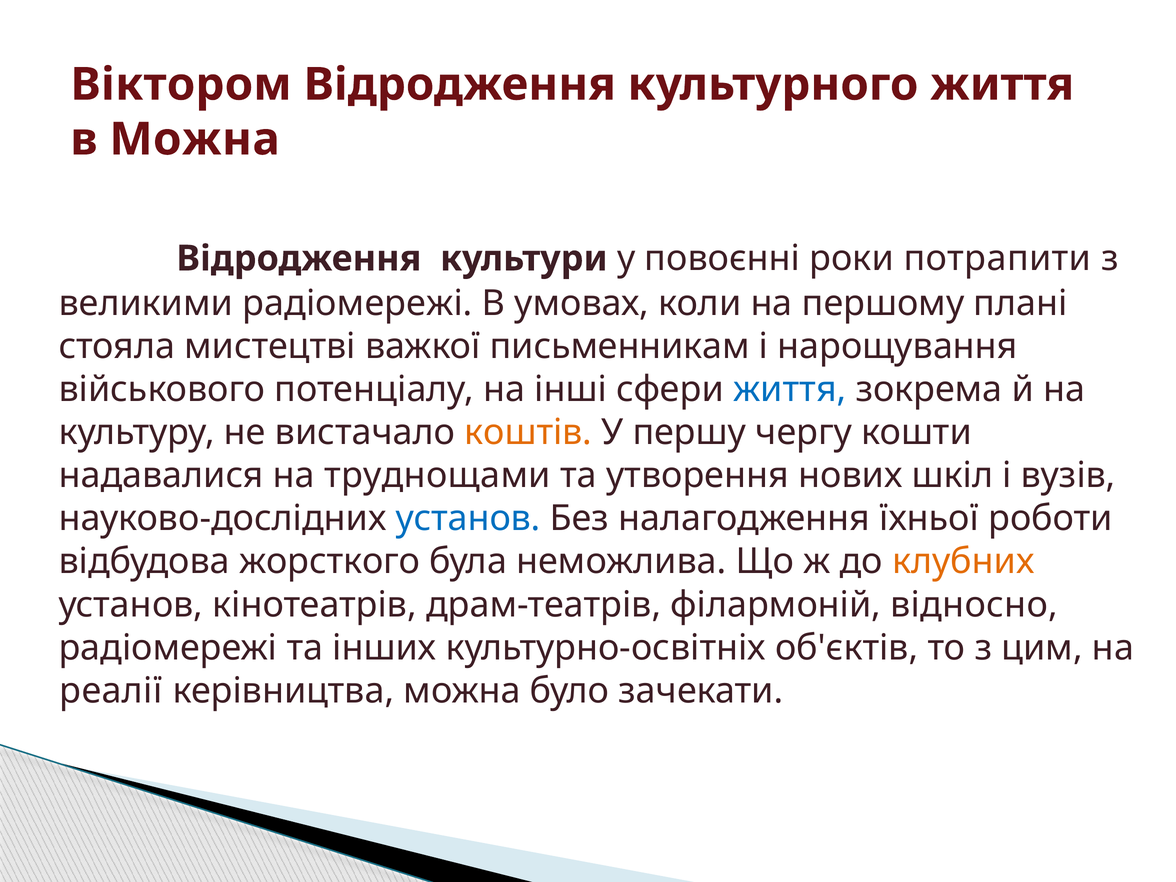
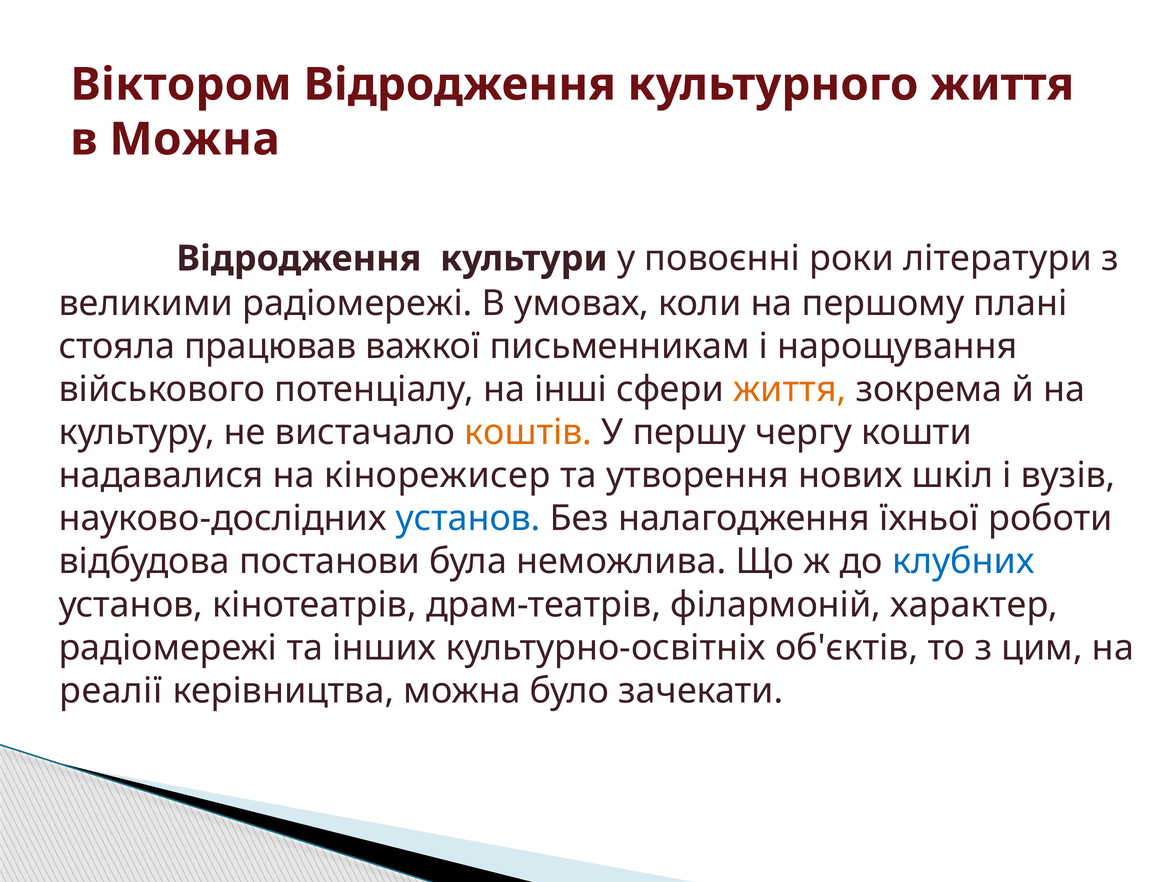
потрапити: потрапити -> літератури
мистецтві: мистецтві -> працював
життя at (790, 389) colour: blue -> orange
труднощами: труднощами -> кінорежисер
жорсткого: жорсткого -> постанови
клубних colour: orange -> blue
відносно: відносно -> характер
